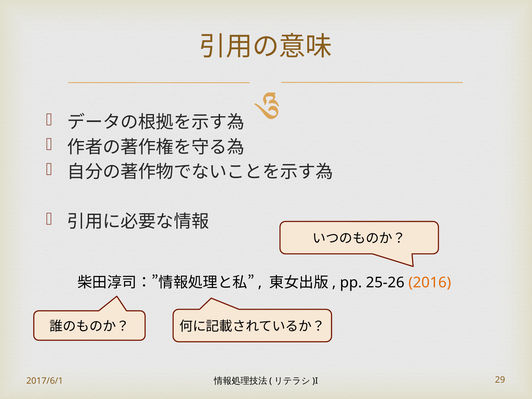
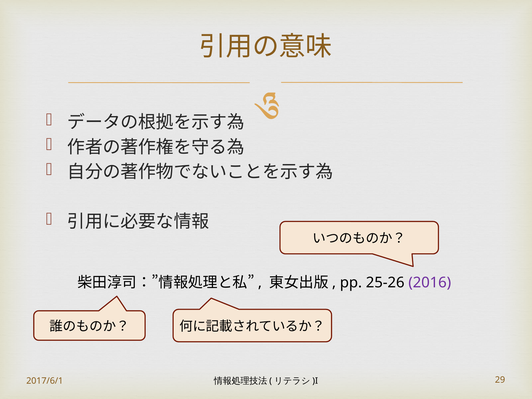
2016 colour: orange -> purple
